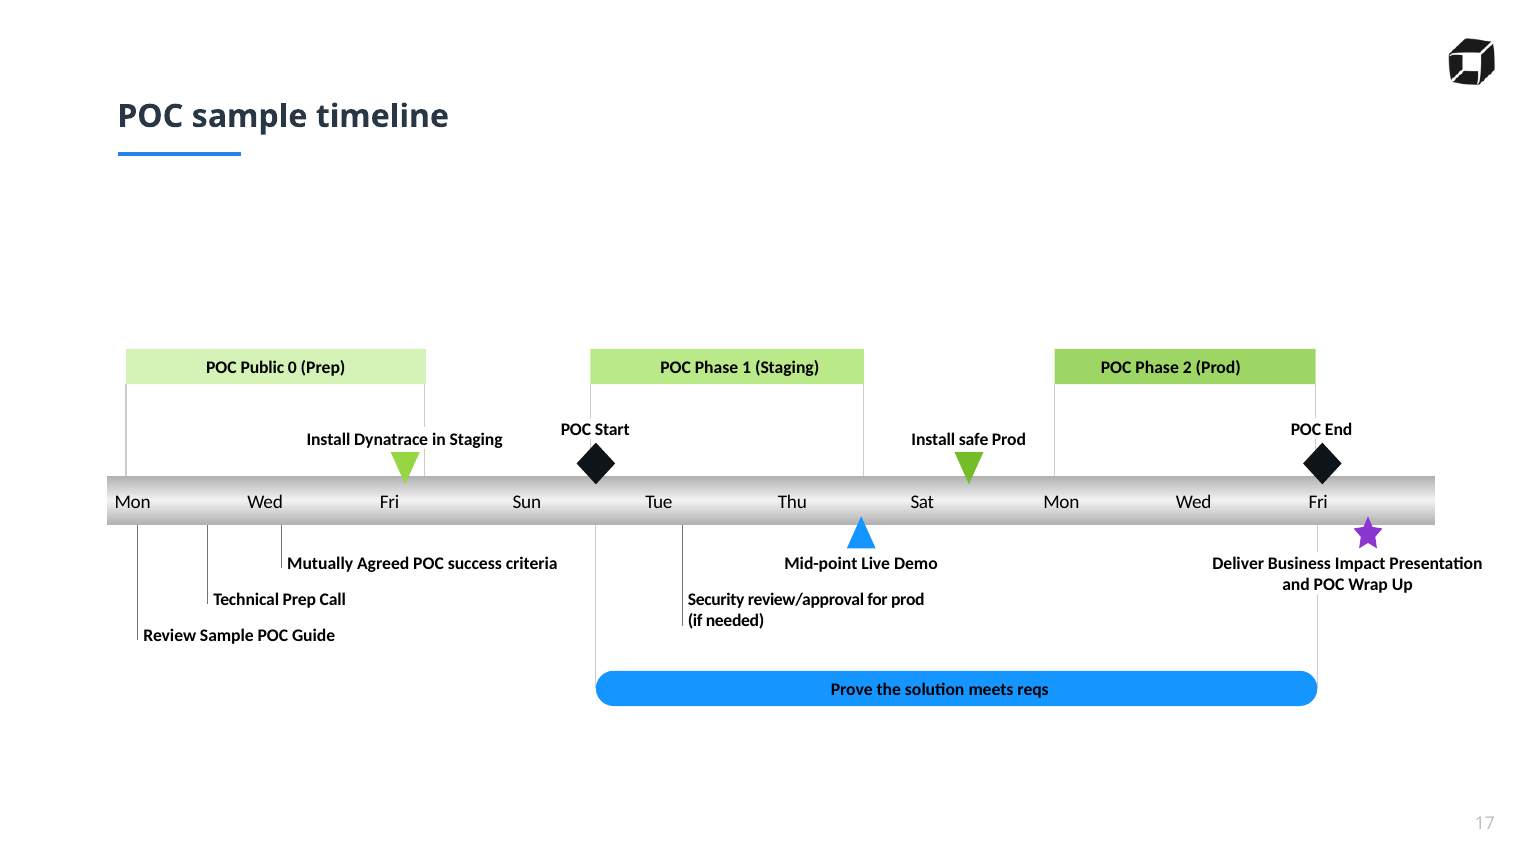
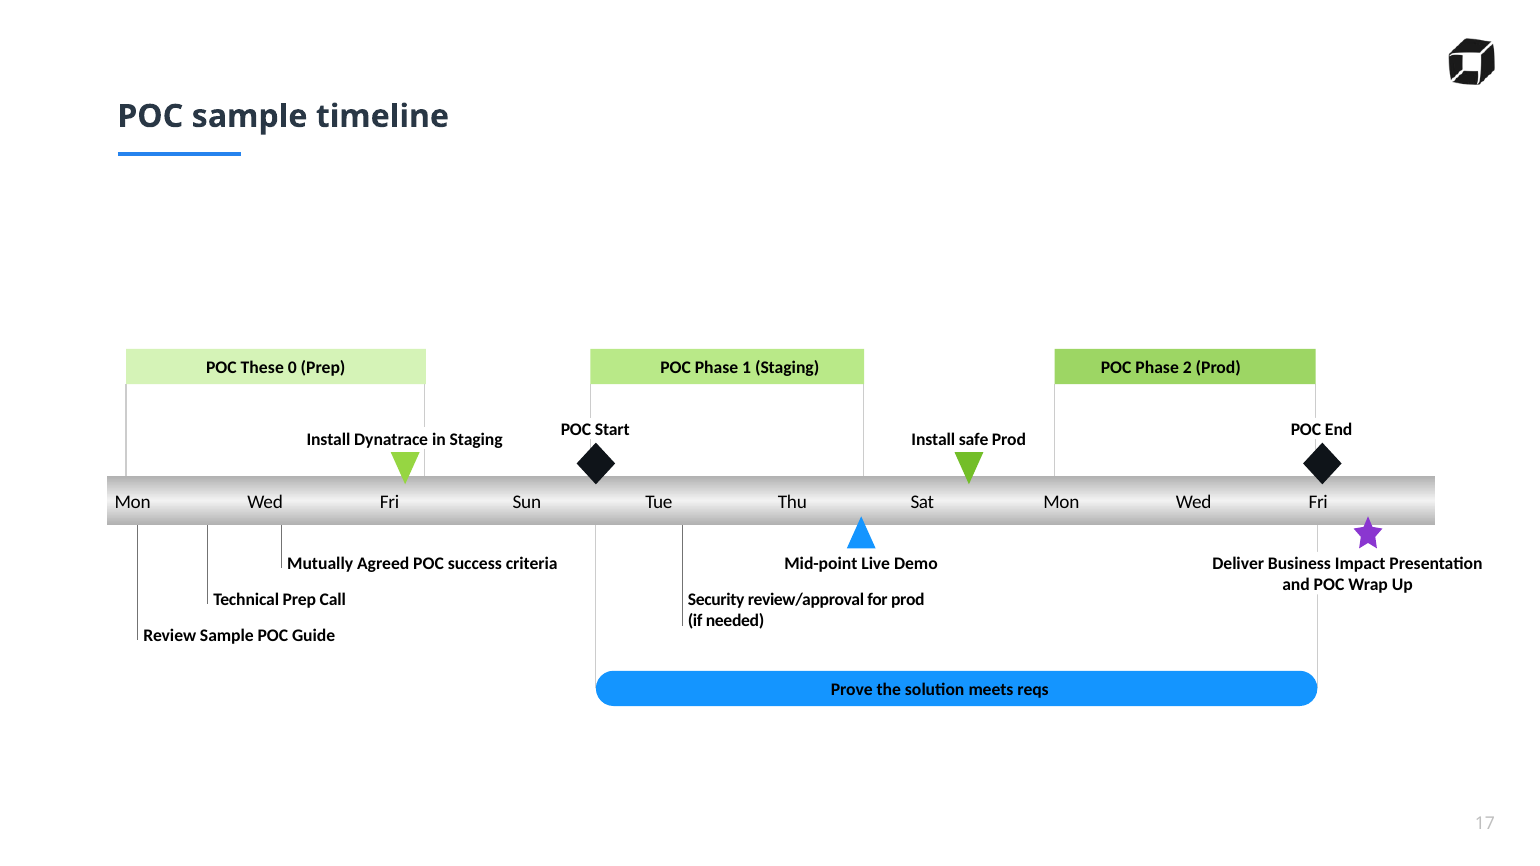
Public: Public -> These
